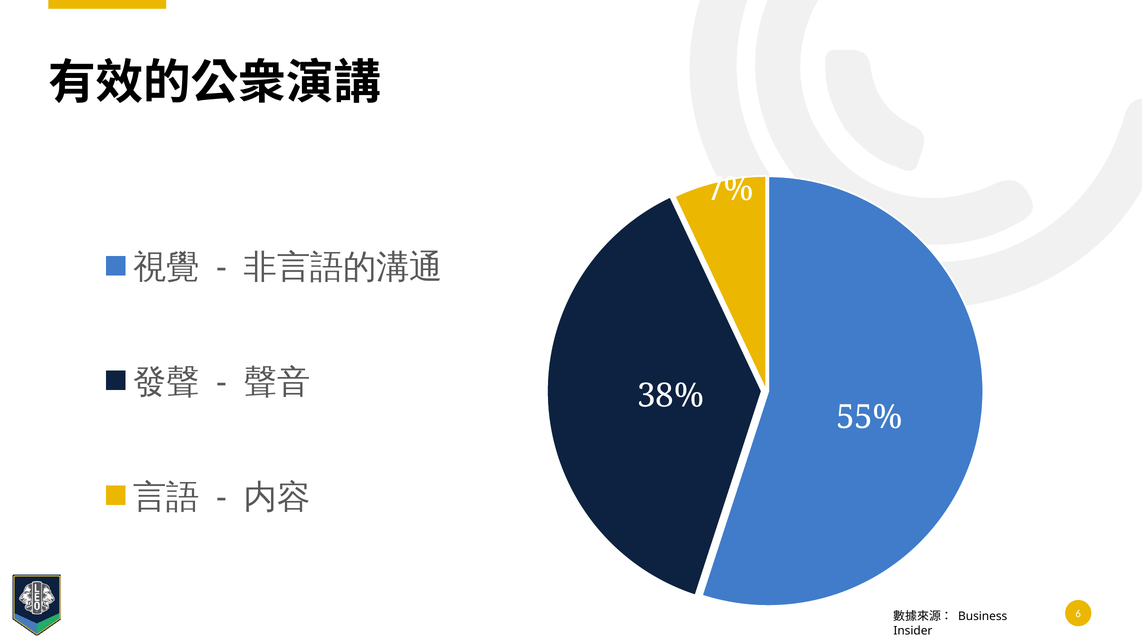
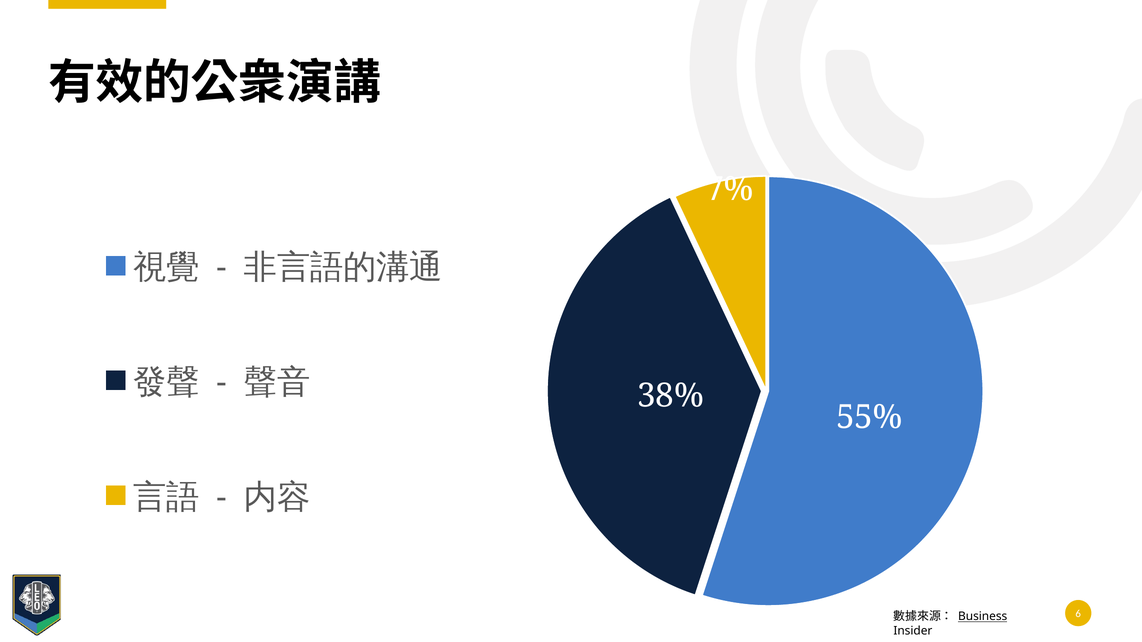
Business underline: none -> present
